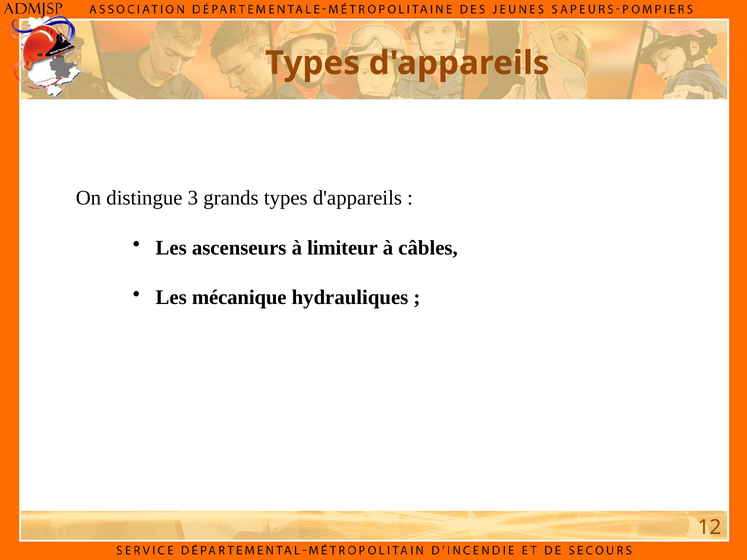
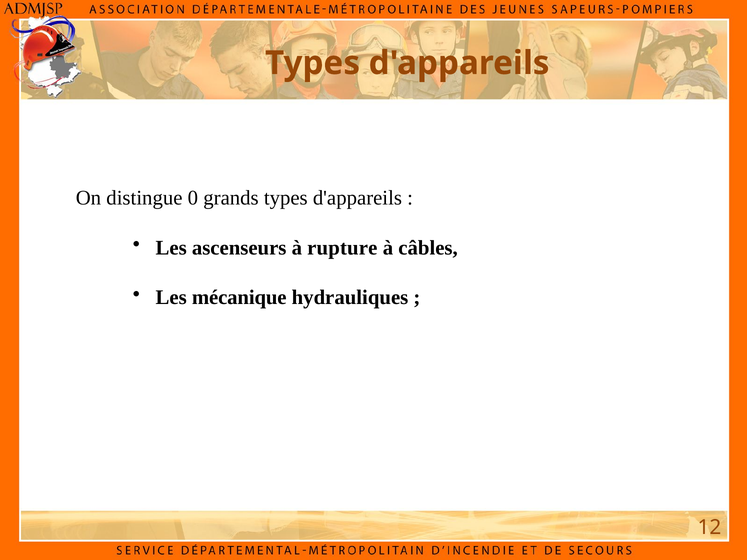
3: 3 -> 0
limiteur: limiteur -> rupture
